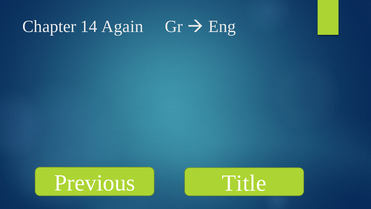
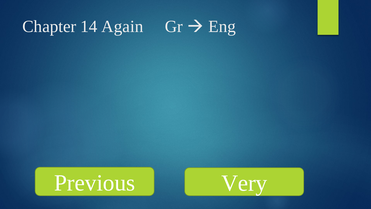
Title: Title -> Very
